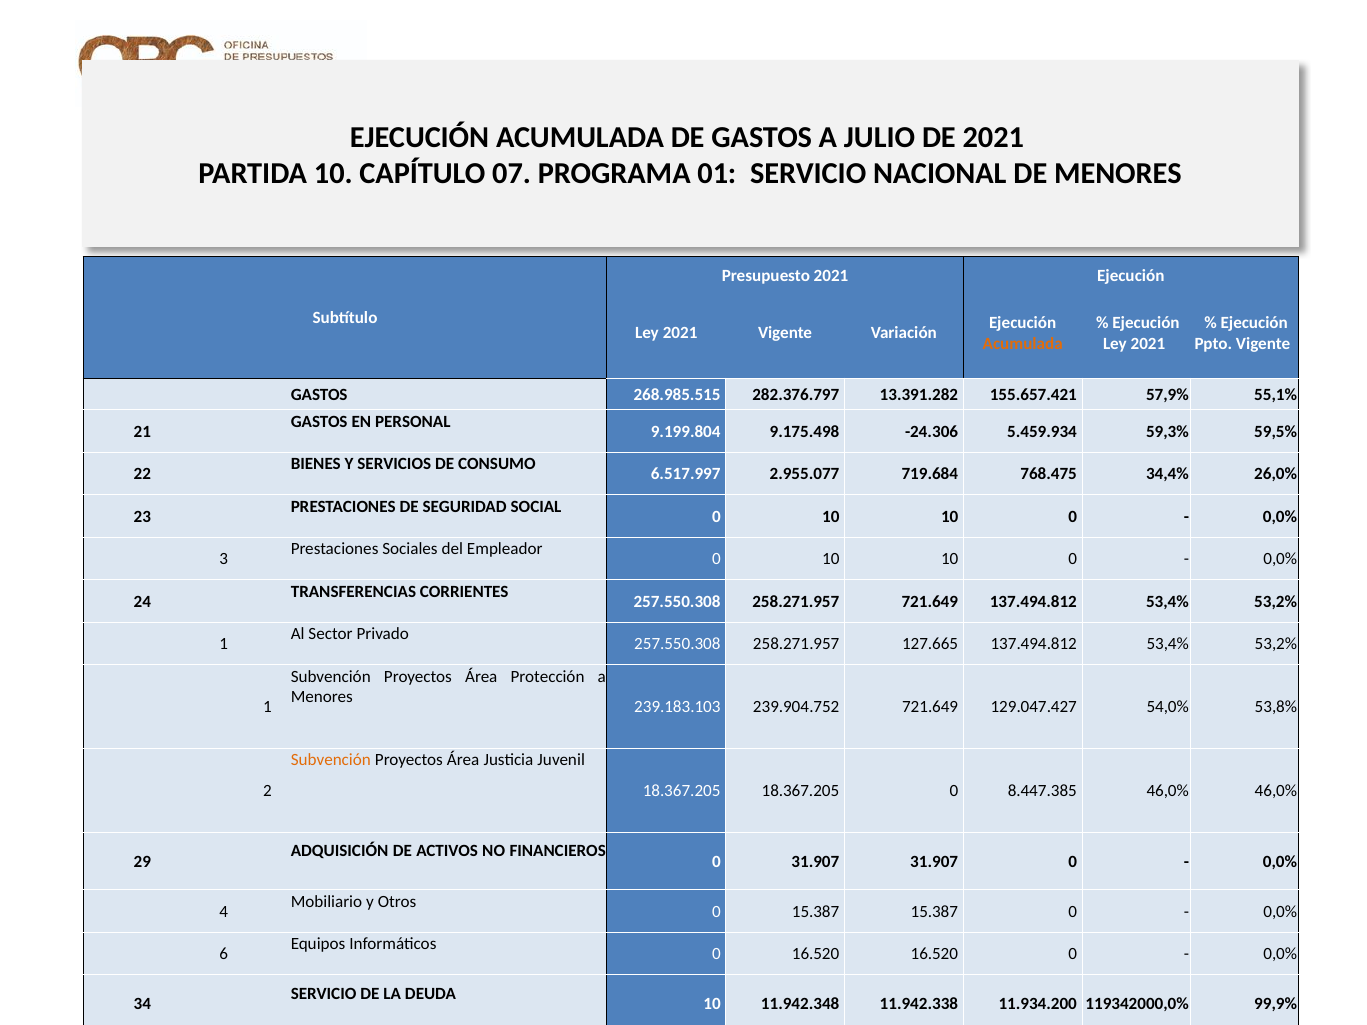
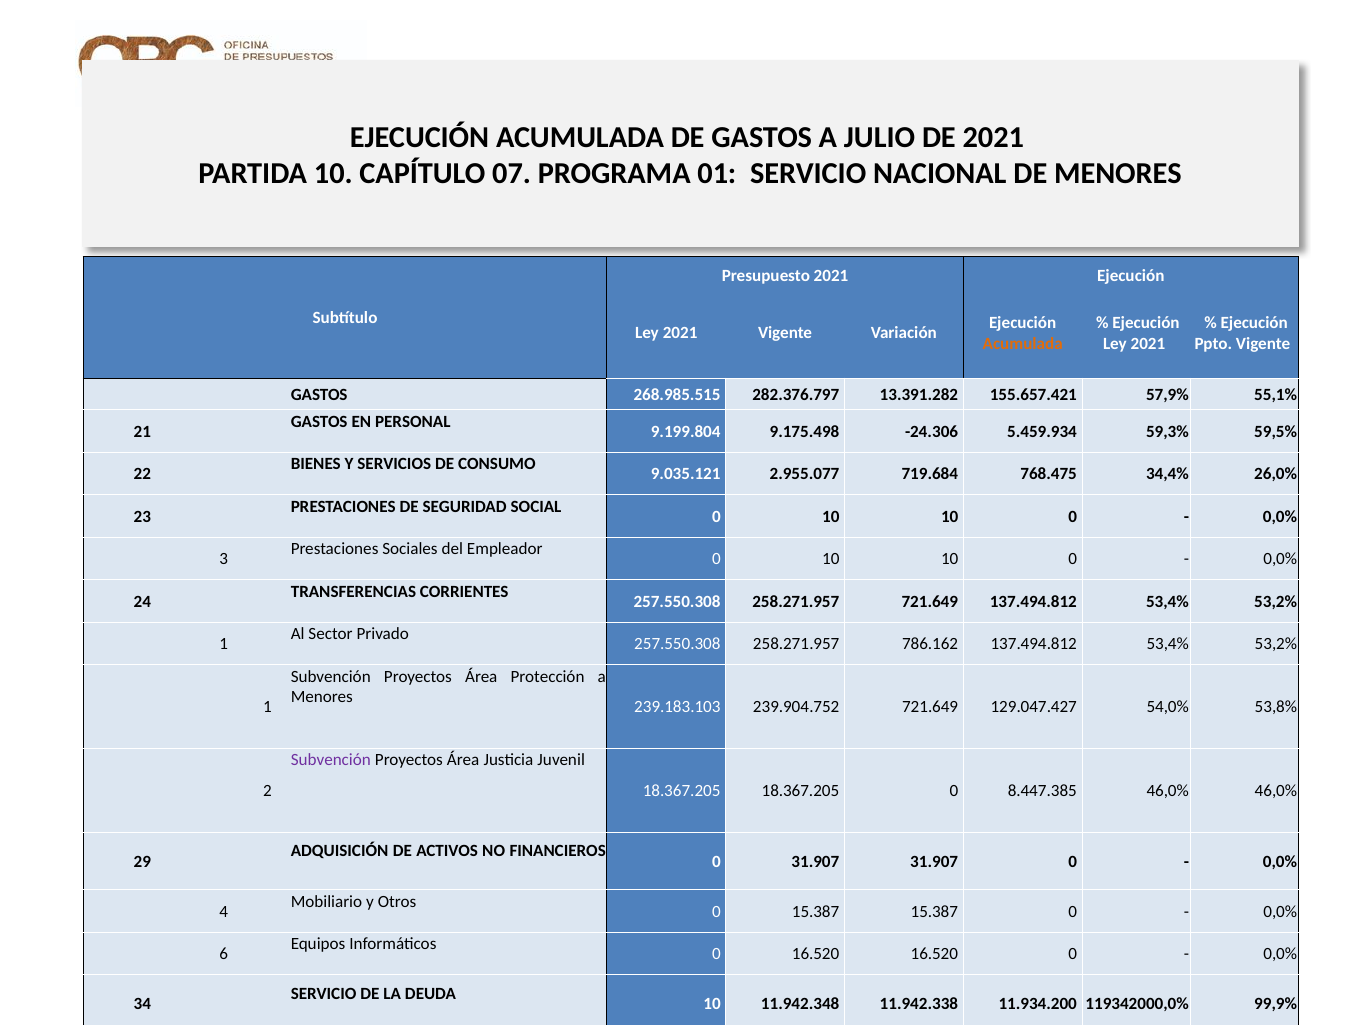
6.517.997: 6.517.997 -> 9.035.121
127.665: 127.665 -> 786.162
Subvención at (331, 760) colour: orange -> purple
